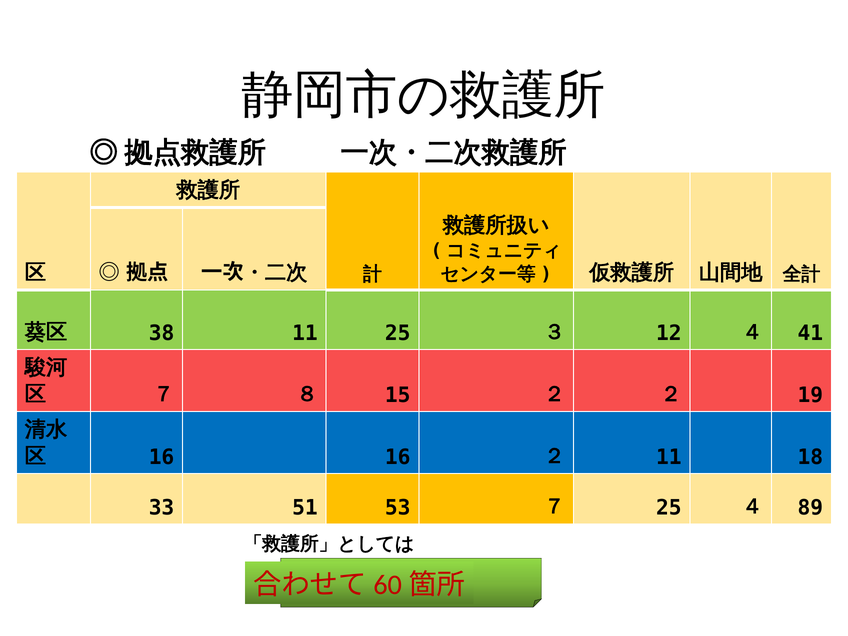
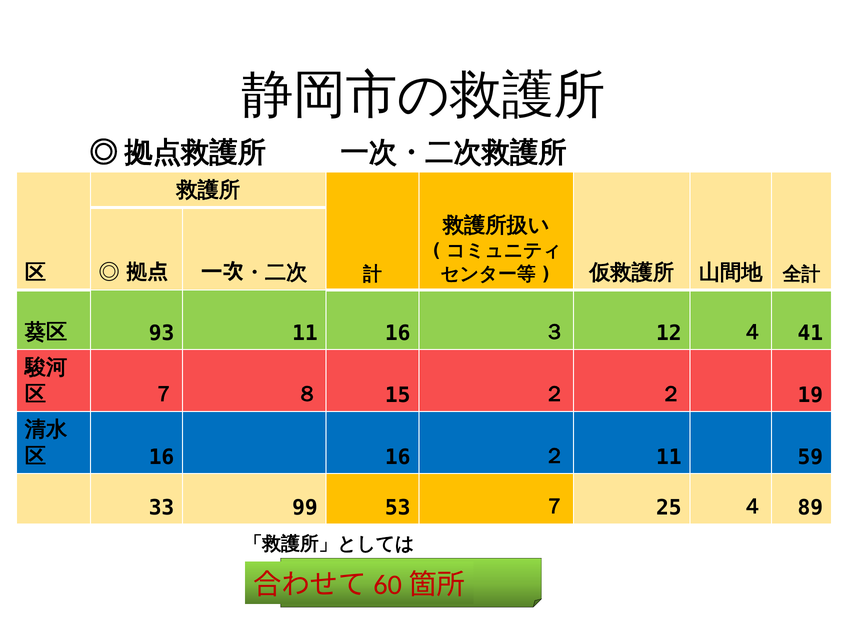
38: 38 -> 93
11 25: 25 -> 16
18: 18 -> 59
51: 51 -> 99
